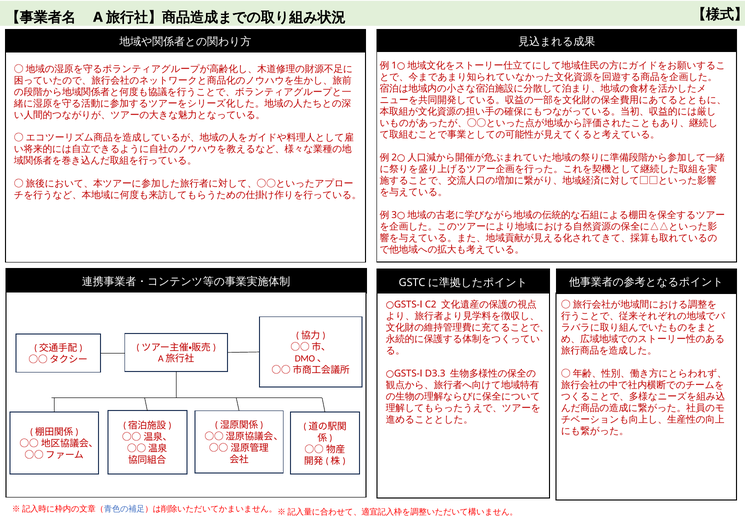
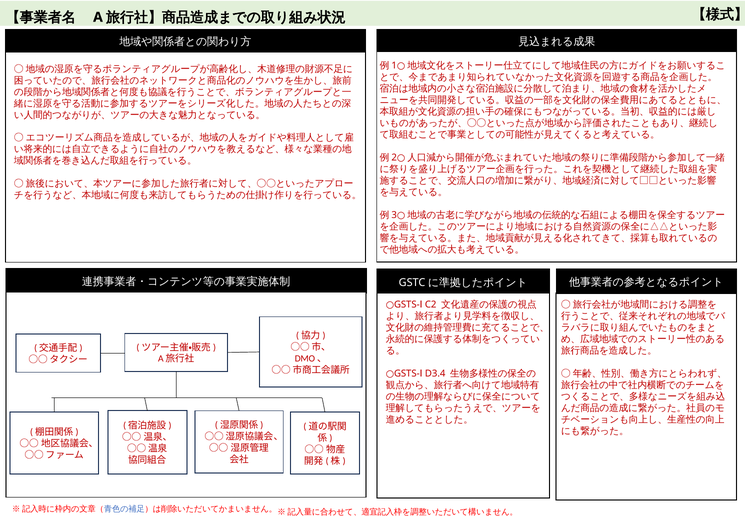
D3.3: D3.3 -> D3.4
